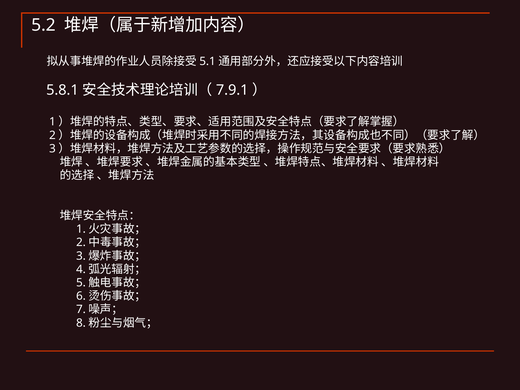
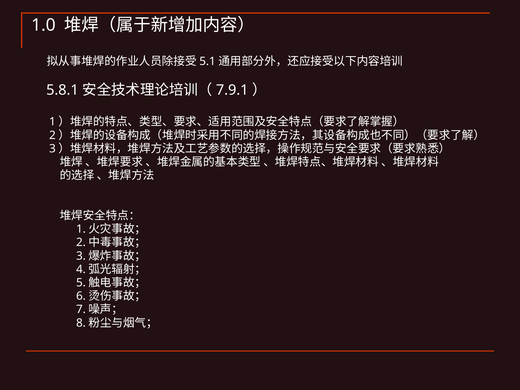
5.2: 5.2 -> 1.0
